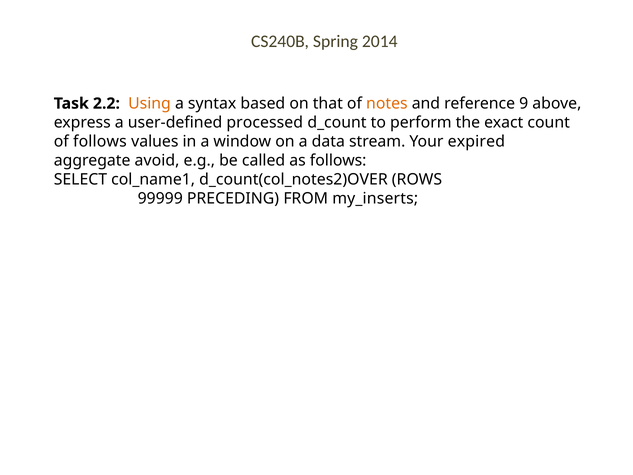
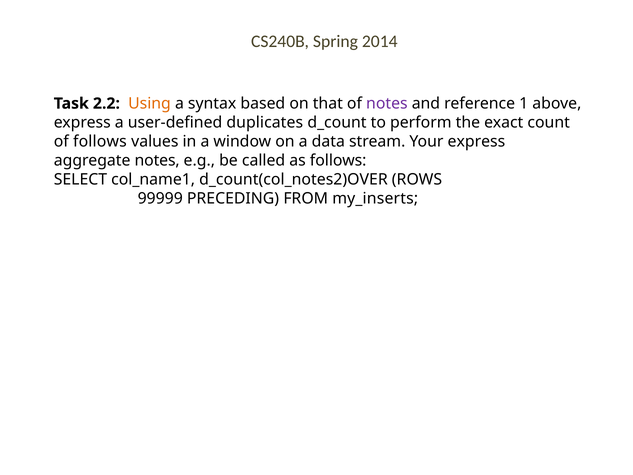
notes at (387, 103) colour: orange -> purple
9: 9 -> 1
processed: processed -> duplicates
Your expired: expired -> express
aggregate avoid: avoid -> notes
